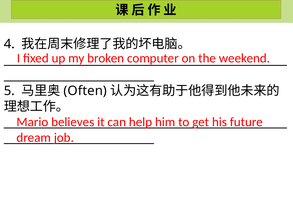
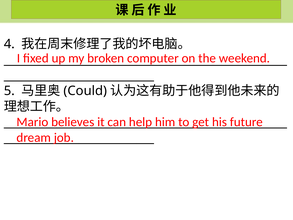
Often: Often -> Could
